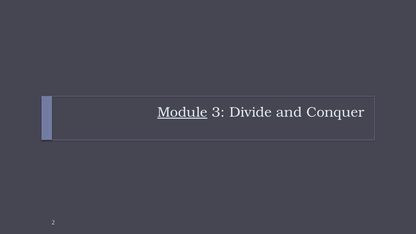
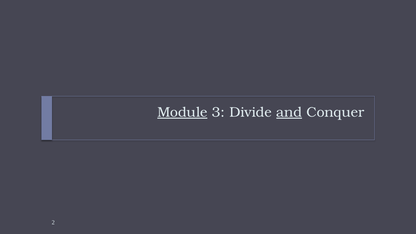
and underline: none -> present
